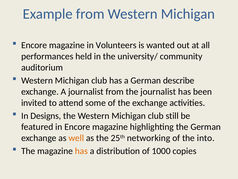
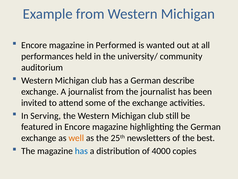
Volunteers: Volunteers -> Performed
Designs: Designs -> Serving
networking: networking -> newsletters
into: into -> best
has at (81, 151) colour: orange -> blue
1000: 1000 -> 4000
